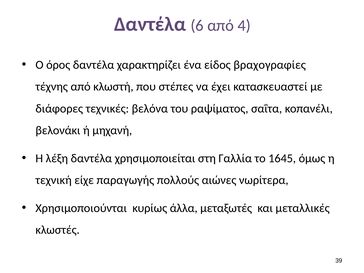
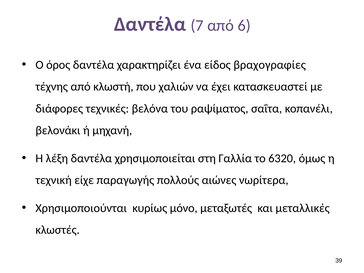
6: 6 -> 7
4: 4 -> 6
στέπες: στέπες -> χαλιών
1645: 1645 -> 6320
άλλα: άλλα -> μόνο
